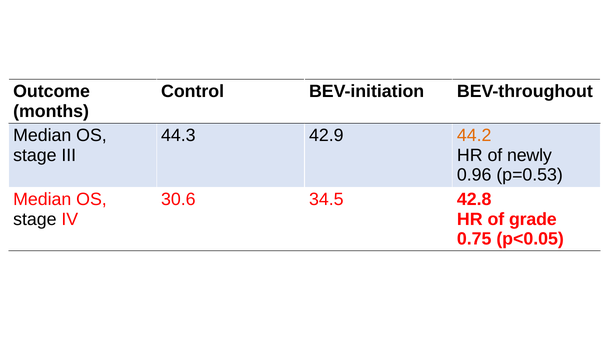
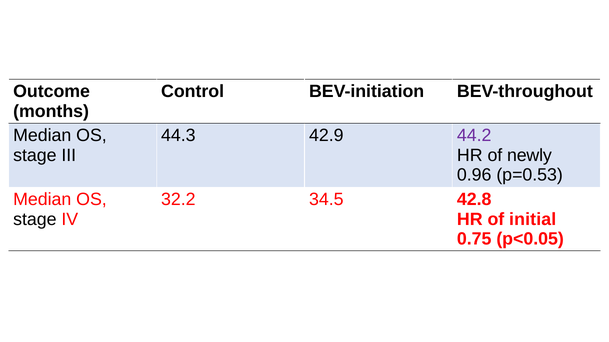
44.2 colour: orange -> purple
30.6: 30.6 -> 32.2
grade: grade -> initial
